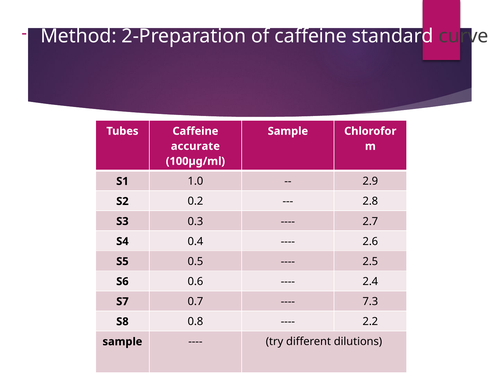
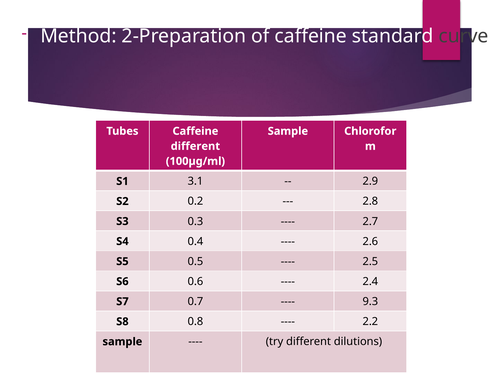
accurate at (195, 146): accurate -> different
1.0: 1.0 -> 3.1
7.3: 7.3 -> 9.3
